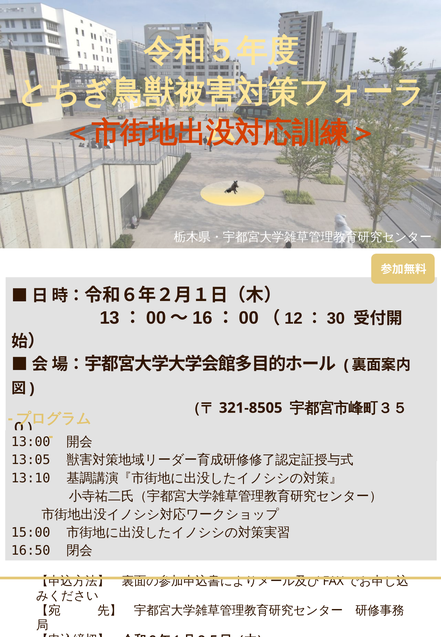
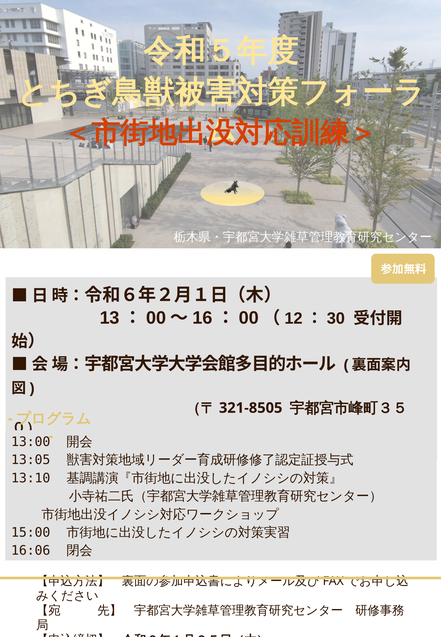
16:50: 16:50 -> 16:06
